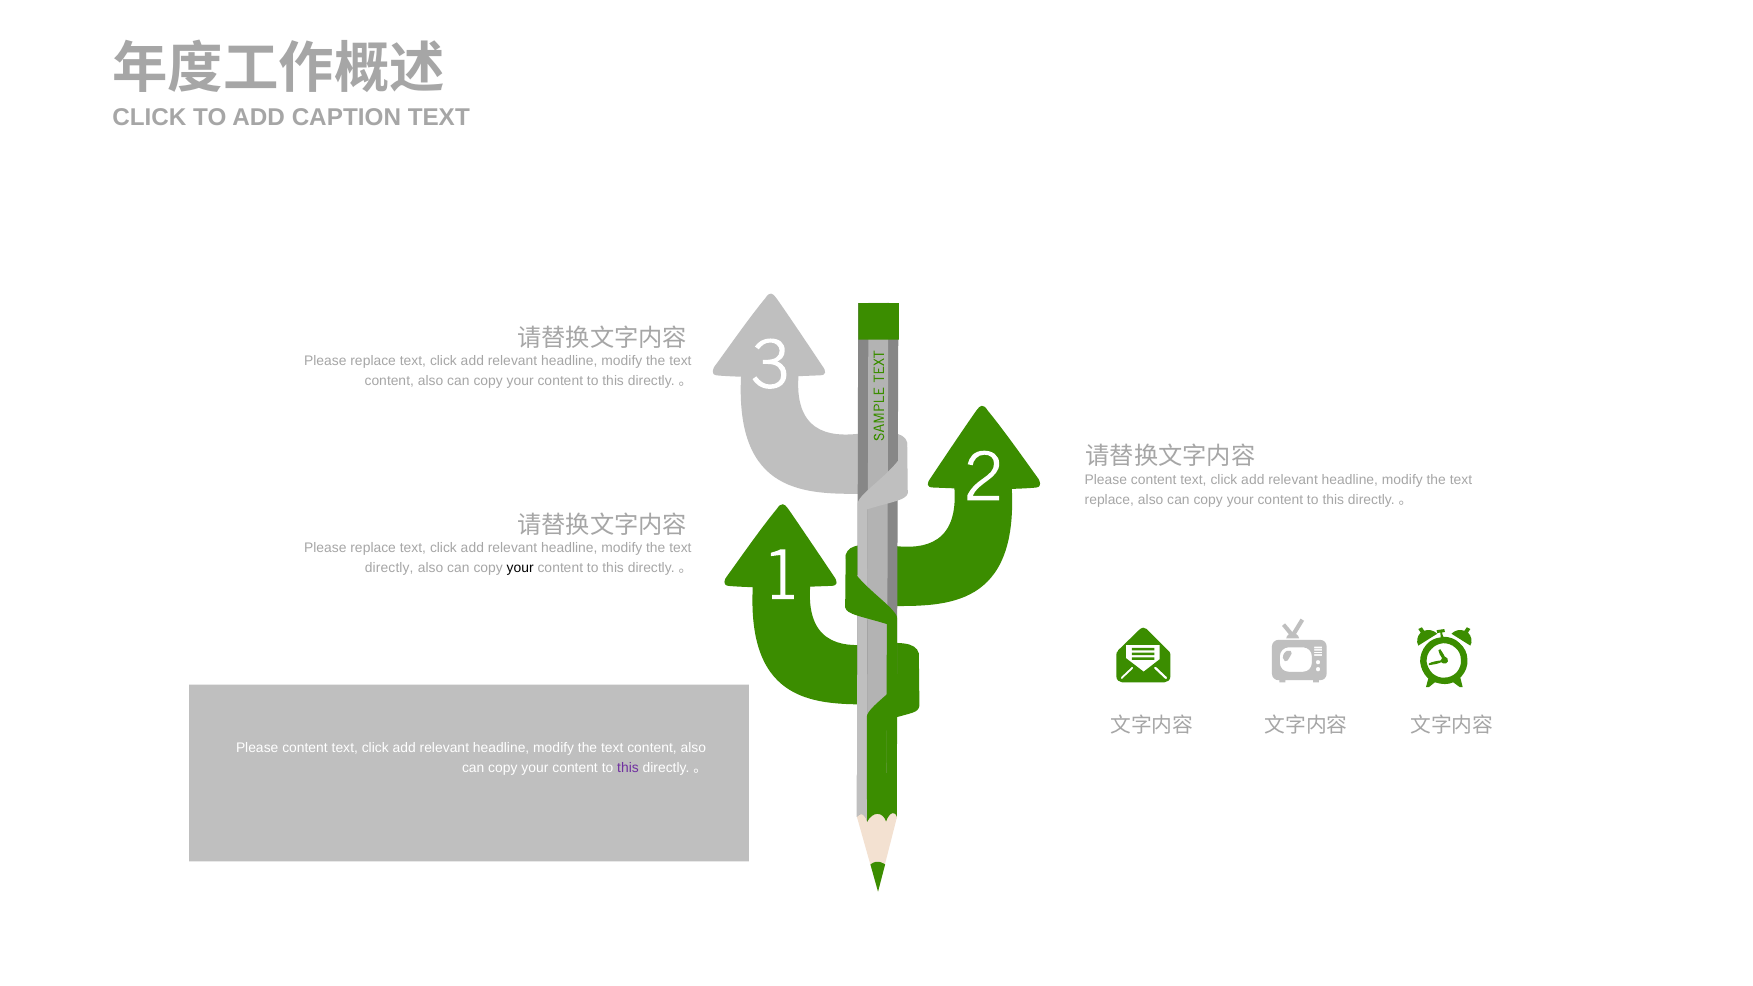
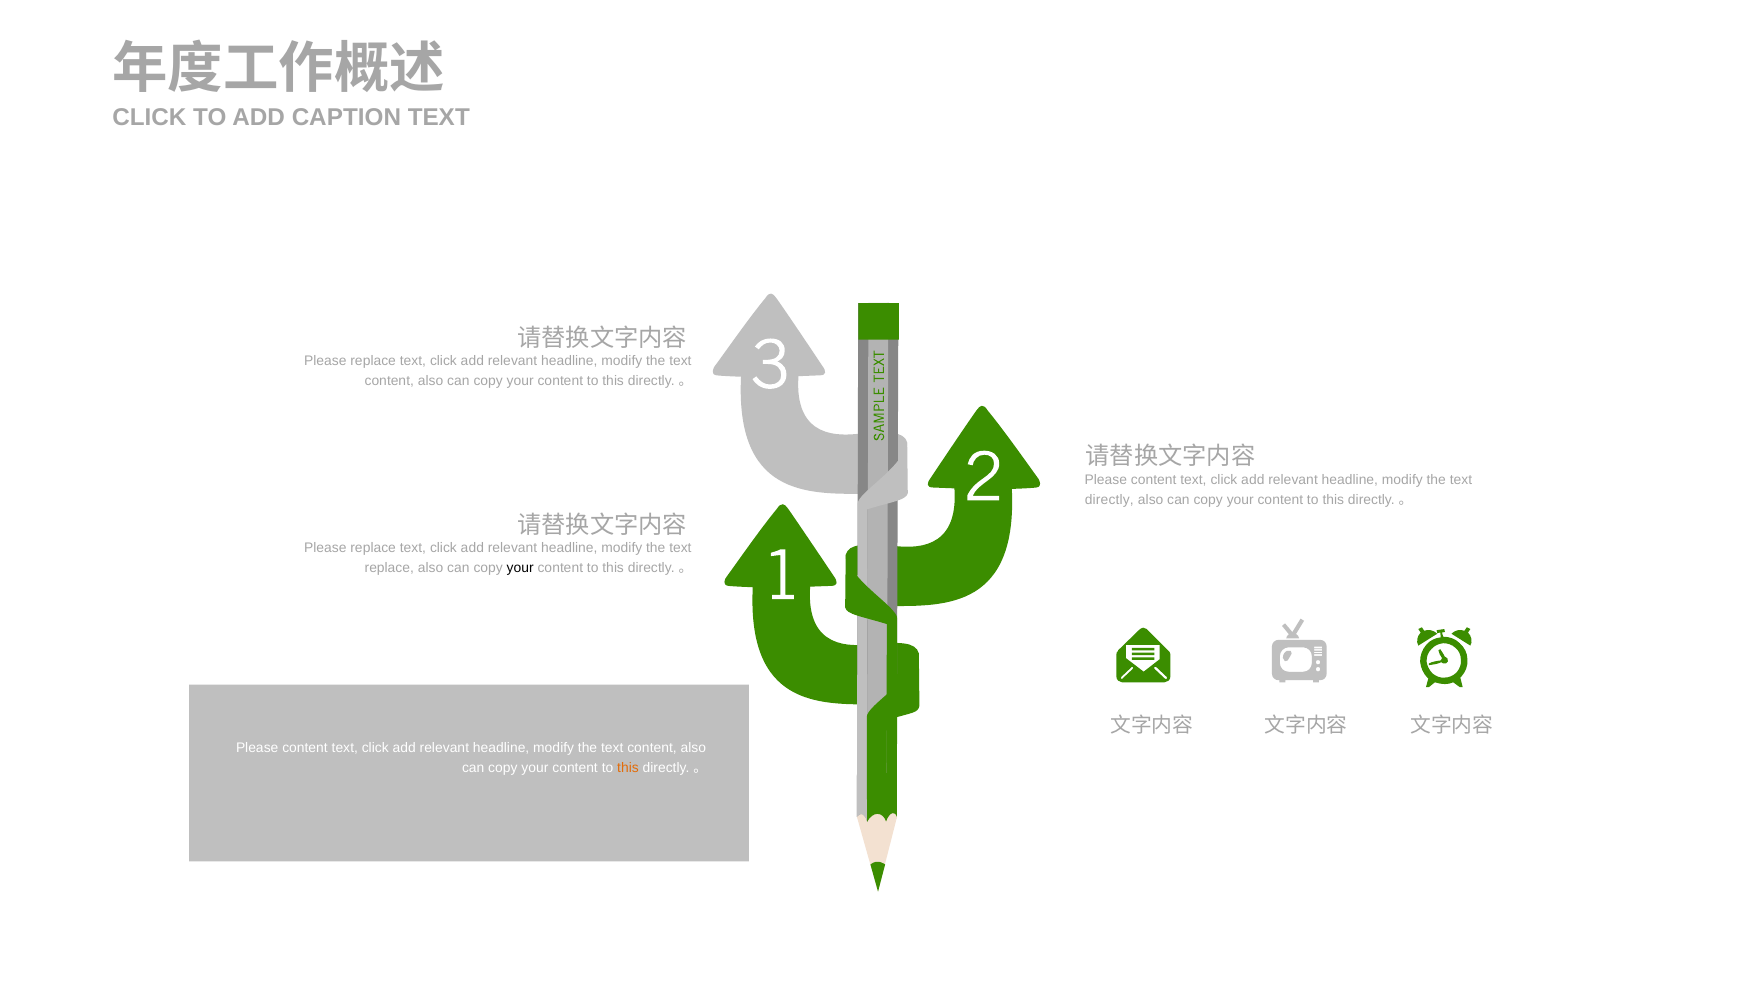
replace at (1109, 500): replace -> directly
directly at (389, 568): directly -> replace
this at (628, 768) colour: purple -> orange
